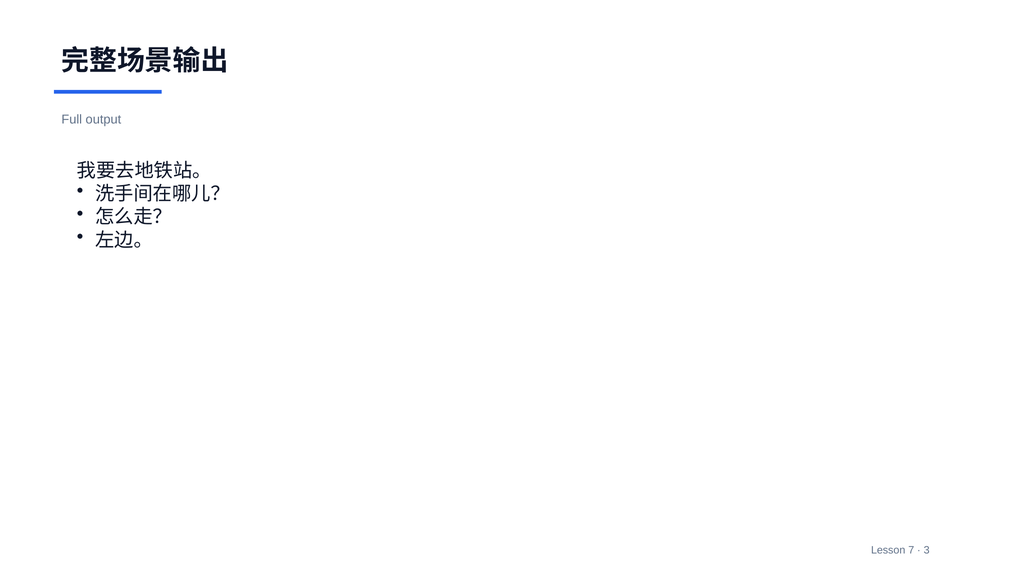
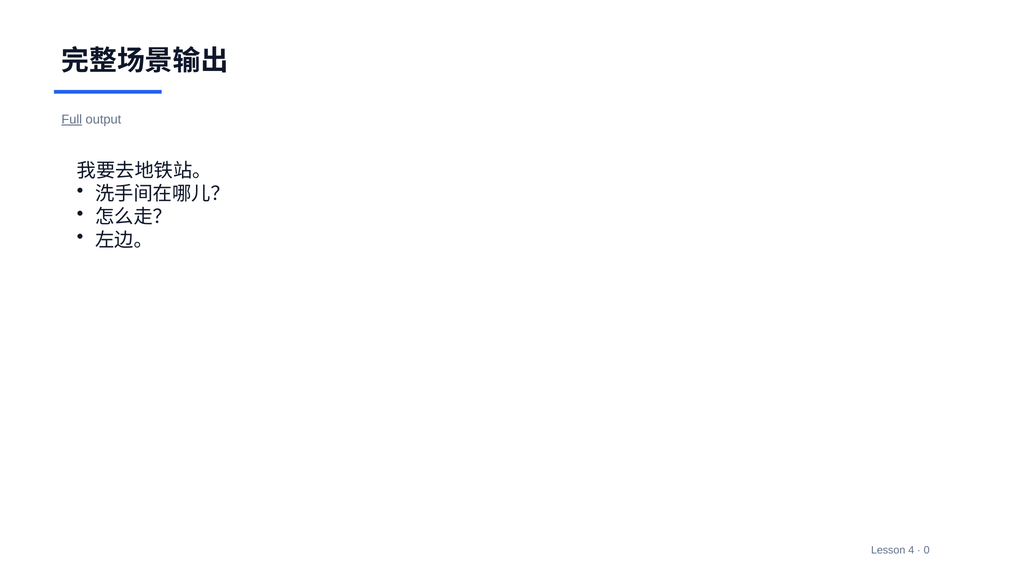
Full underline: none -> present
7: 7 -> 4
3: 3 -> 0
